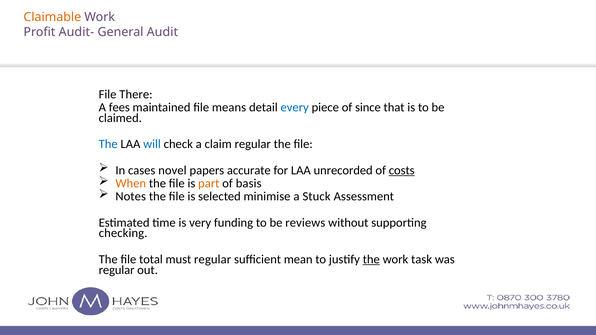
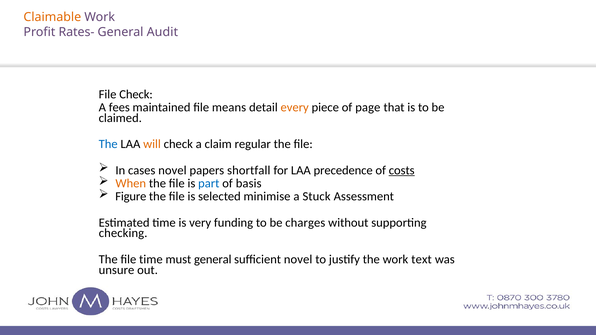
Audit-: Audit- -> Rates-
File There: There -> Check
every colour: blue -> orange
since: since -> page
will colour: blue -> orange
accurate: accurate -> shortfall
unrecorded: unrecorded -> precedence
part colour: orange -> blue
Notes: Notes -> Figure
reviews: reviews -> charges
file total: total -> time
must regular: regular -> general
sufficient mean: mean -> novel
the at (371, 259) underline: present -> none
task: task -> text
regular at (117, 270): regular -> unsure
